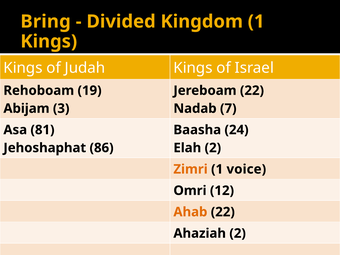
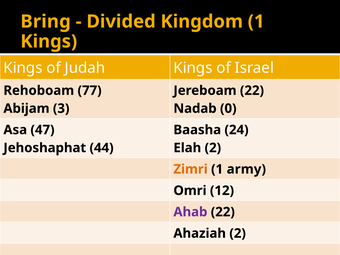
19: 19 -> 77
7: 7 -> 0
81: 81 -> 47
86: 86 -> 44
voice: voice -> army
Ahab colour: orange -> purple
